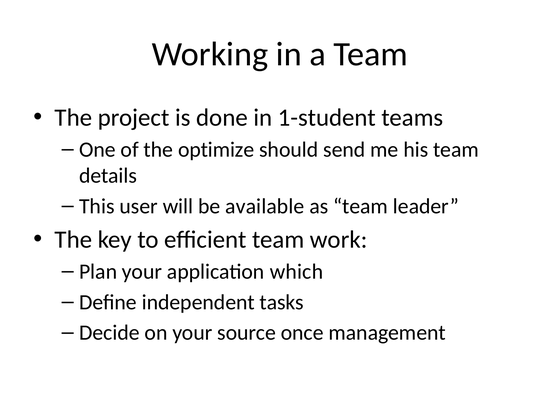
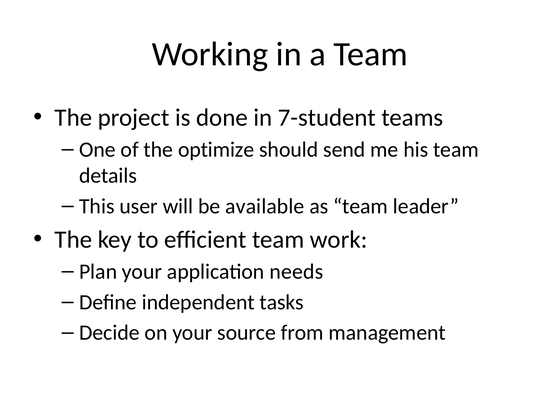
1-student: 1-student -> 7-student
which: which -> needs
once: once -> from
